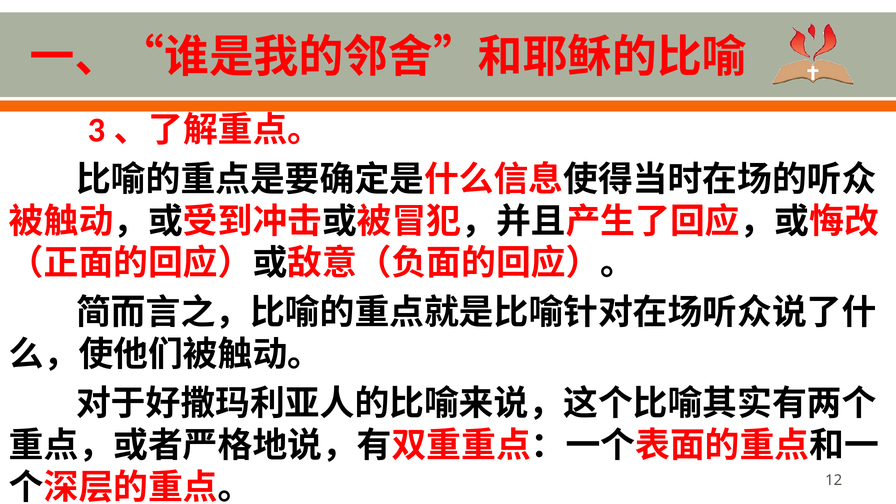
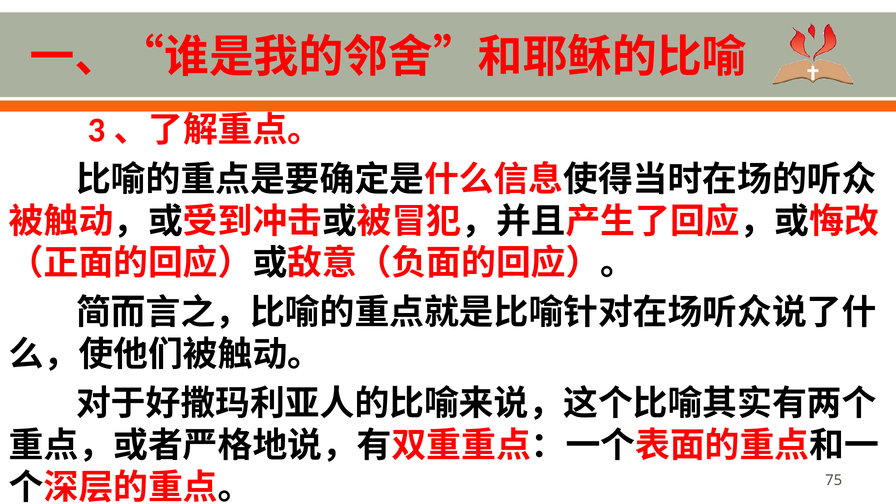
12: 12 -> 75
